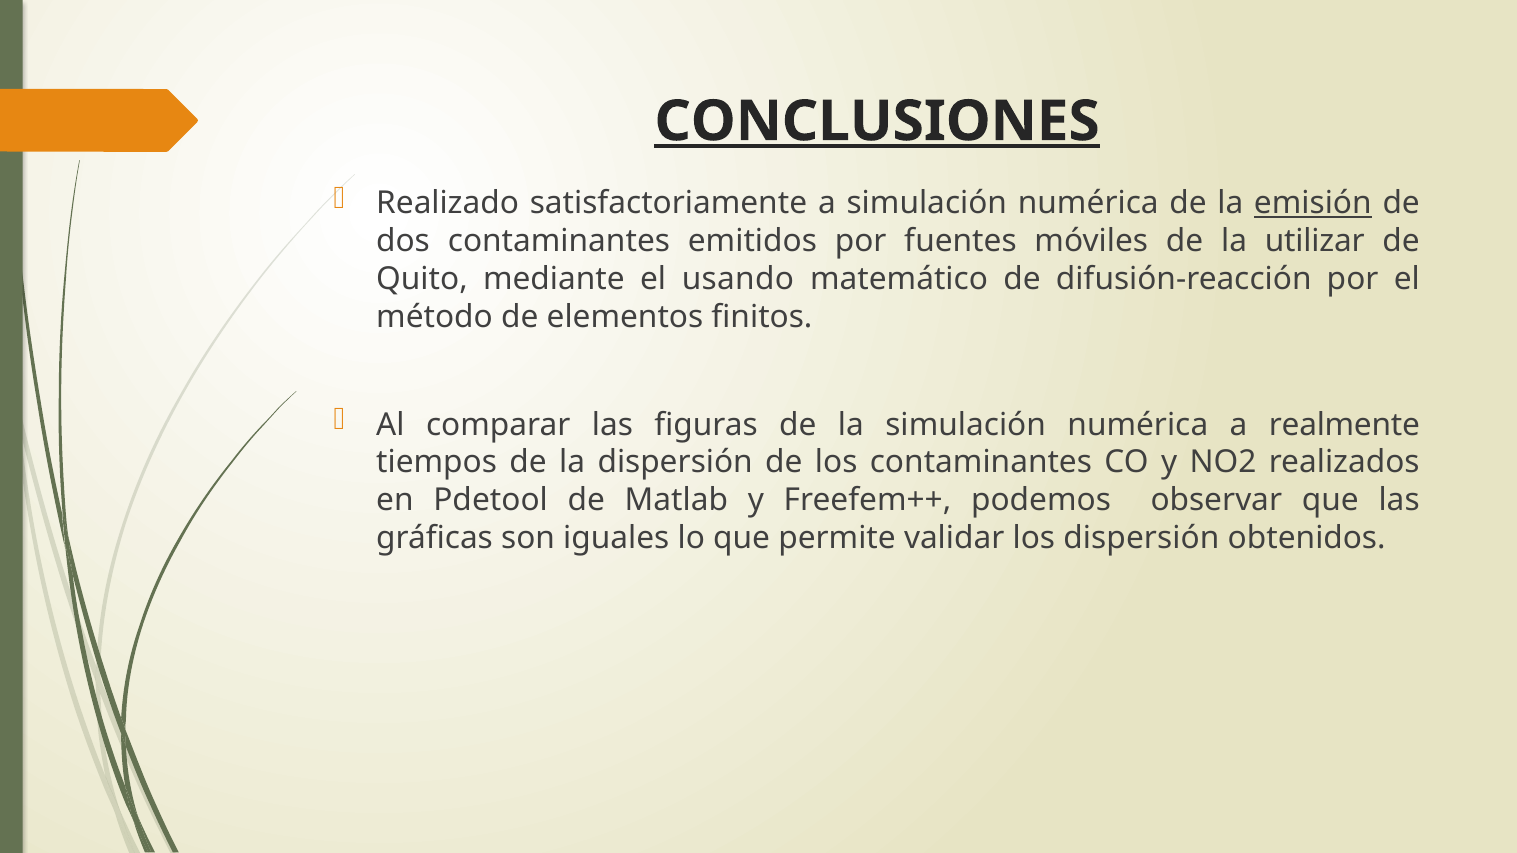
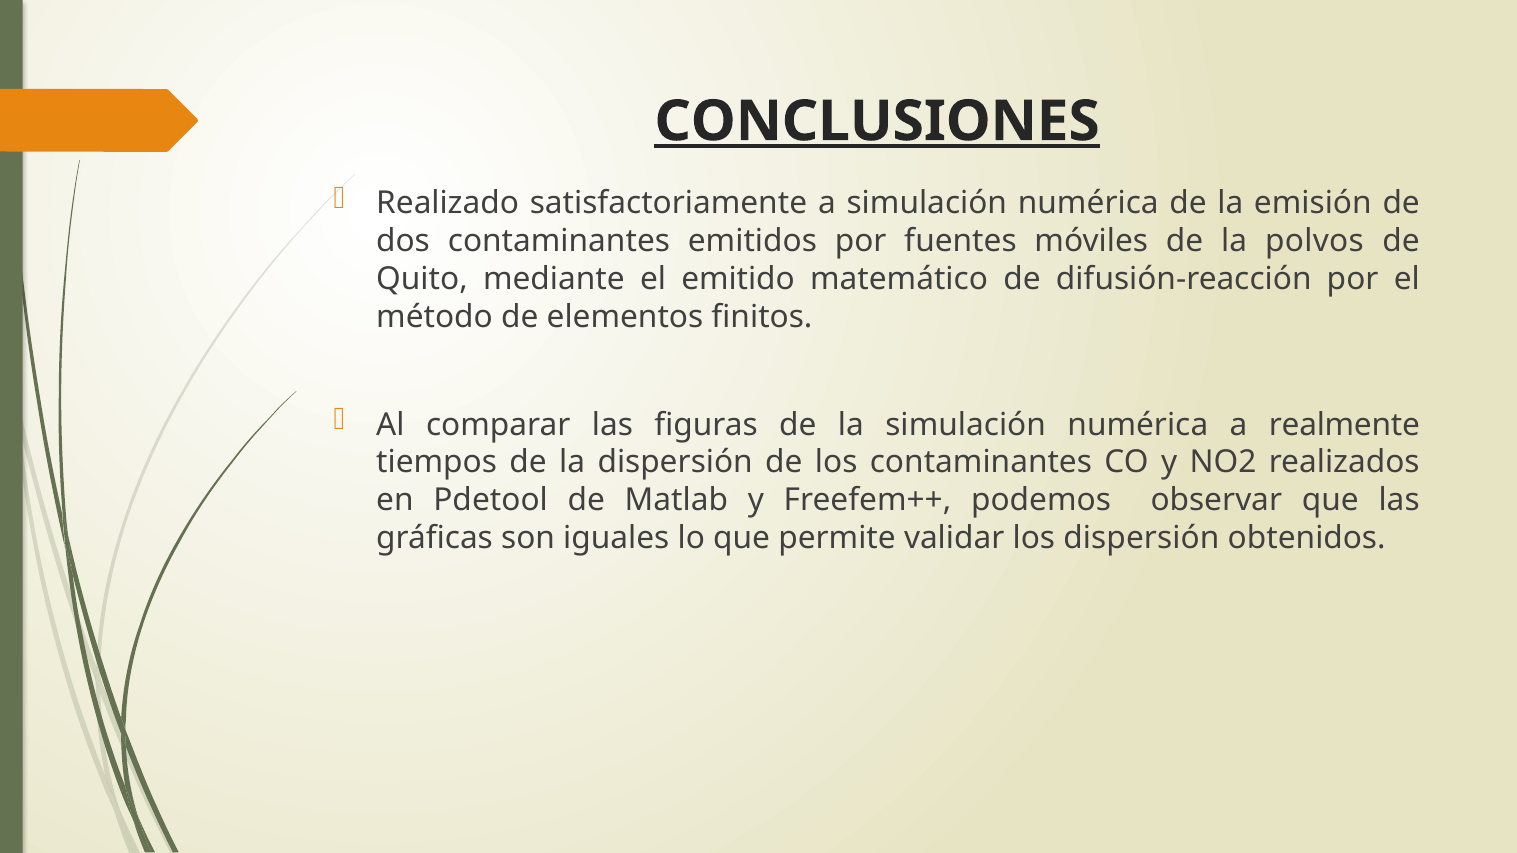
emisión underline: present -> none
utilizar: utilizar -> polvos
usando: usando -> emitido
